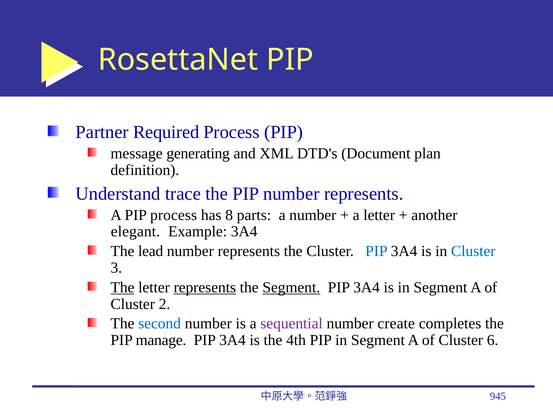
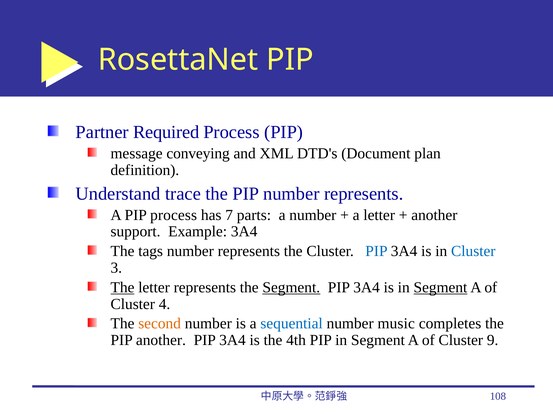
generating: generating -> conveying
8: 8 -> 7
elegant: elegant -> support
lead: lead -> tags
represents at (205, 288) underline: present -> none
Segment at (440, 288) underline: none -> present
2: 2 -> 4
second colour: blue -> orange
sequential colour: purple -> blue
create: create -> music
PIP manage: manage -> another
6: 6 -> 9
945: 945 -> 108
